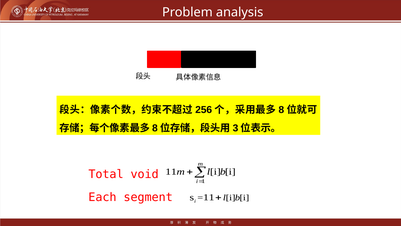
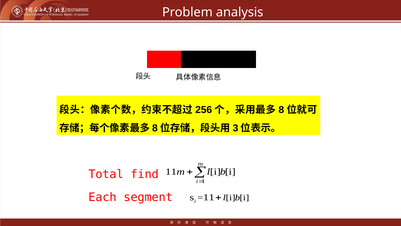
void: void -> find
